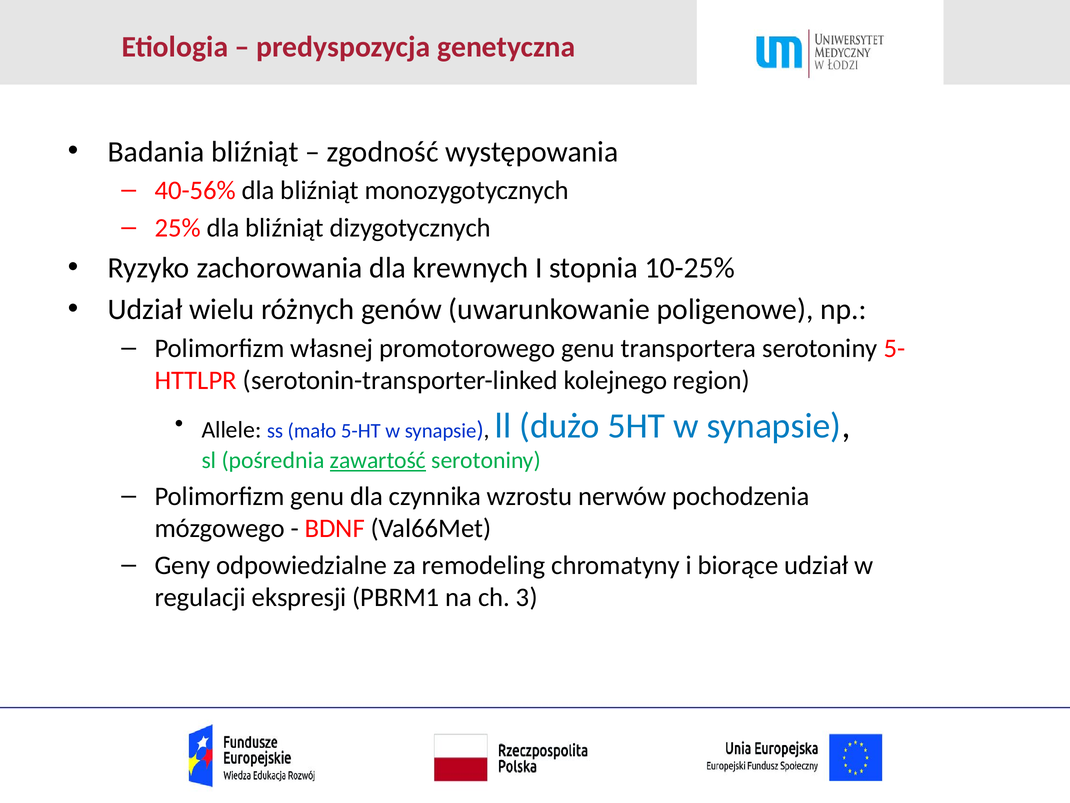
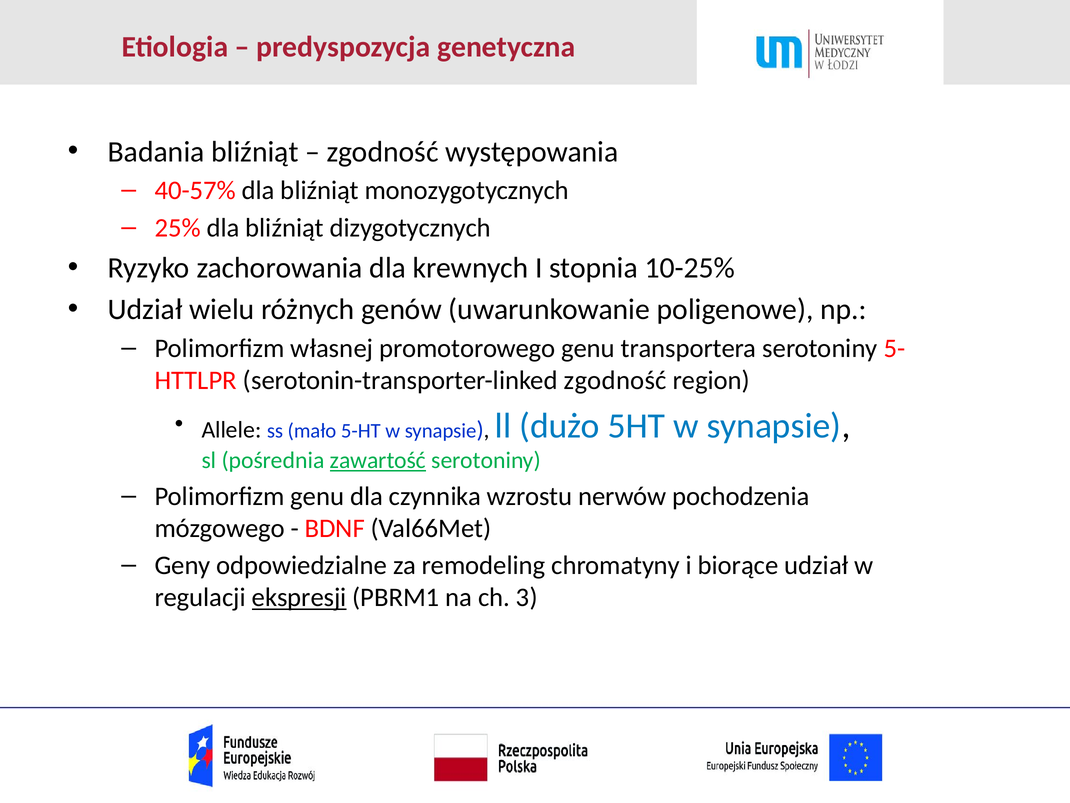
40-56%: 40-56% -> 40-57%
serotonin-transporter-linked kolejnego: kolejnego -> zgodność
ekspresji underline: none -> present
